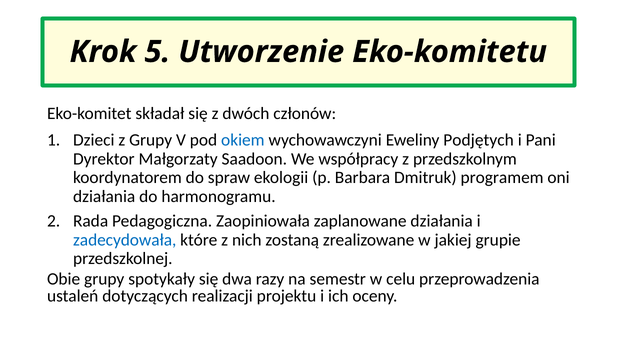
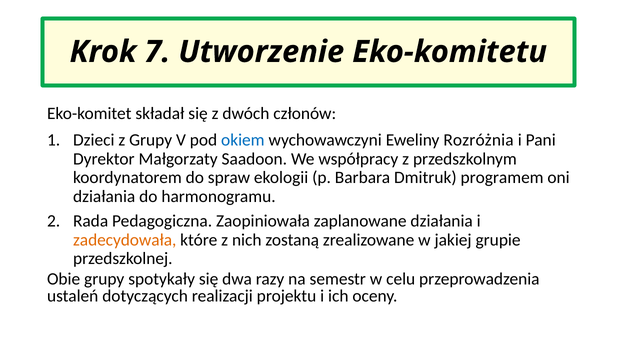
5: 5 -> 7
Podjętych: Podjętych -> Rozróżnia
zadecydowała colour: blue -> orange
